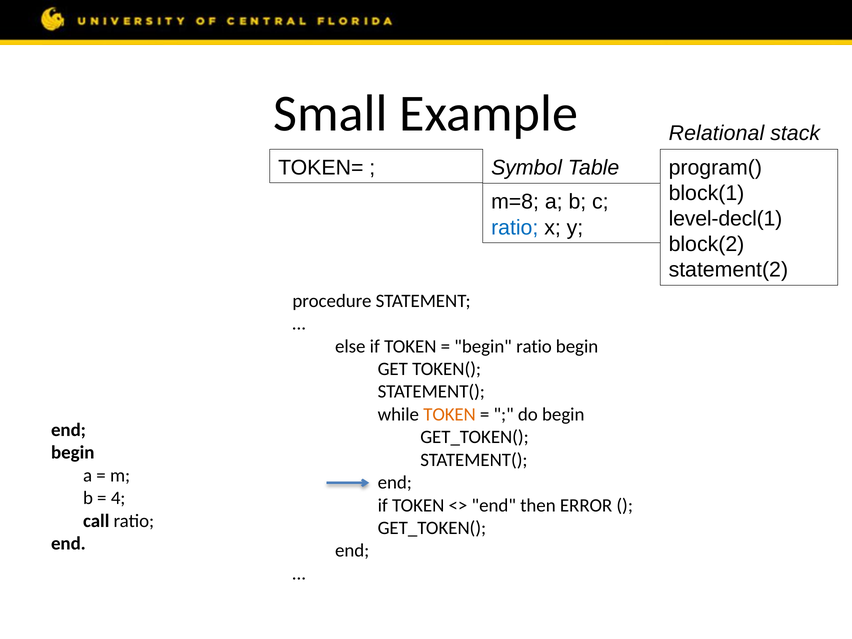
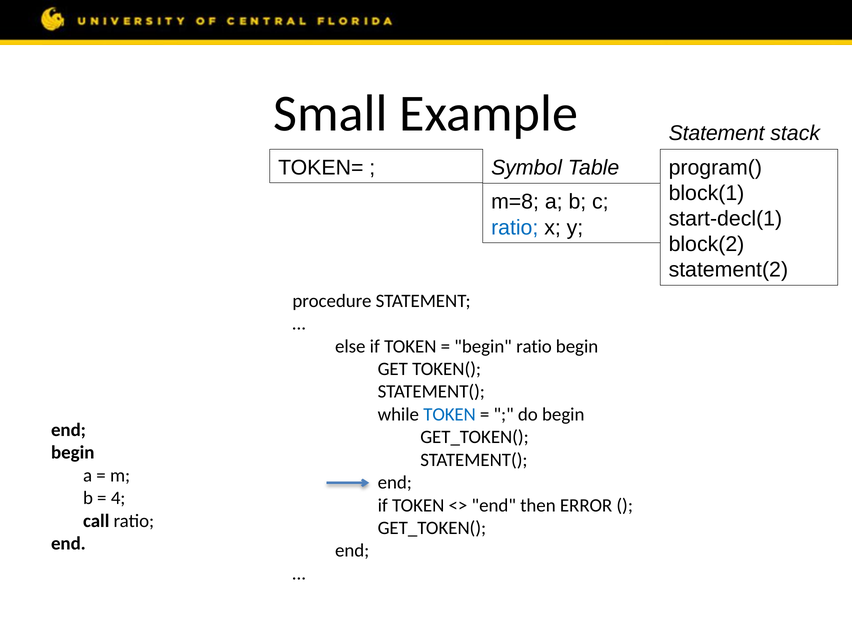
Relational at (716, 133): Relational -> Statement
level-decl(1: level-decl(1 -> start-decl(1
TOKEN at (450, 414) colour: orange -> blue
